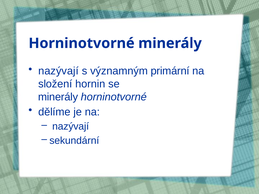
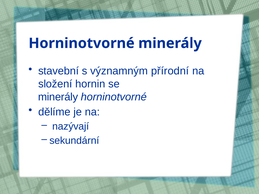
nazývají at (59, 71): nazývají -> stavební
primární: primární -> přírodní
